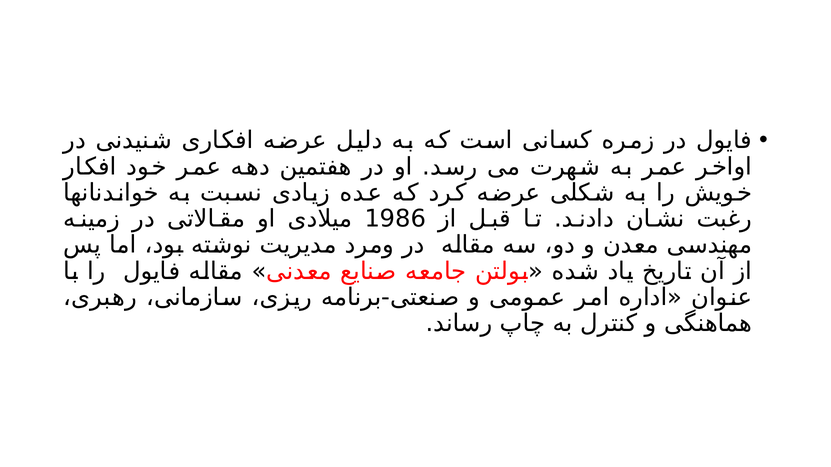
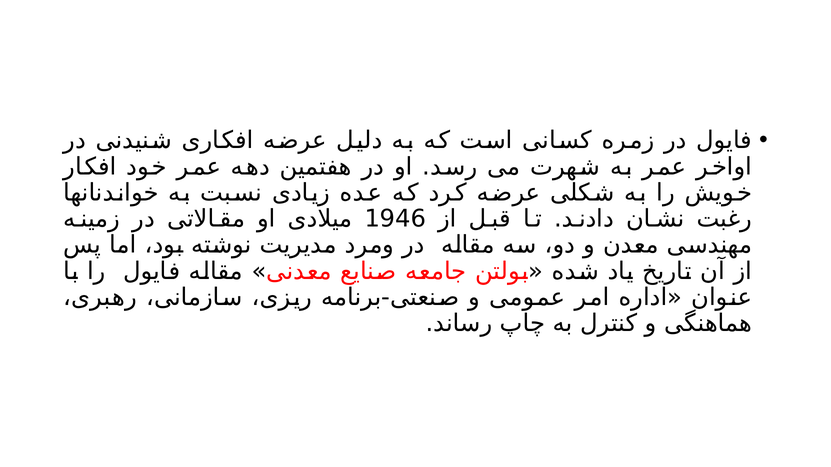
1986: 1986 -> 1946
